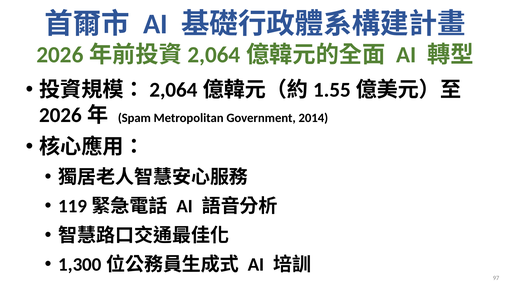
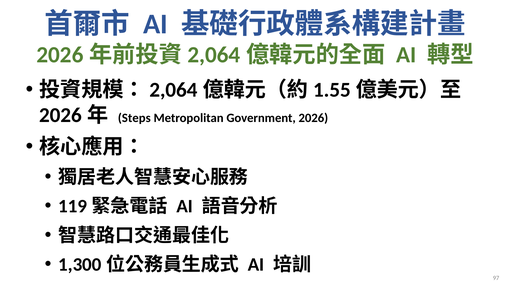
Spam: Spam -> Steps
2014: 2014 -> 2026
